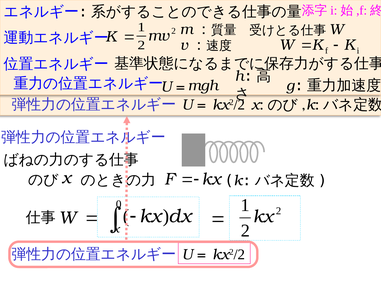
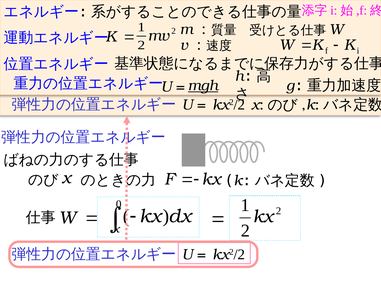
mgh underline: none -> present
